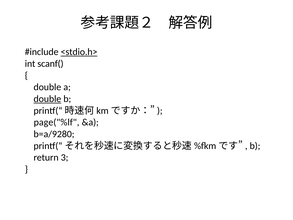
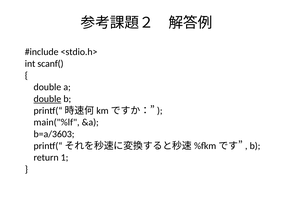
<stdio.h> underline: present -> none
page("%lf: page("%lf -> main("%lf
b=a/9280: b=a/9280 -> b=a/3603
3: 3 -> 1
